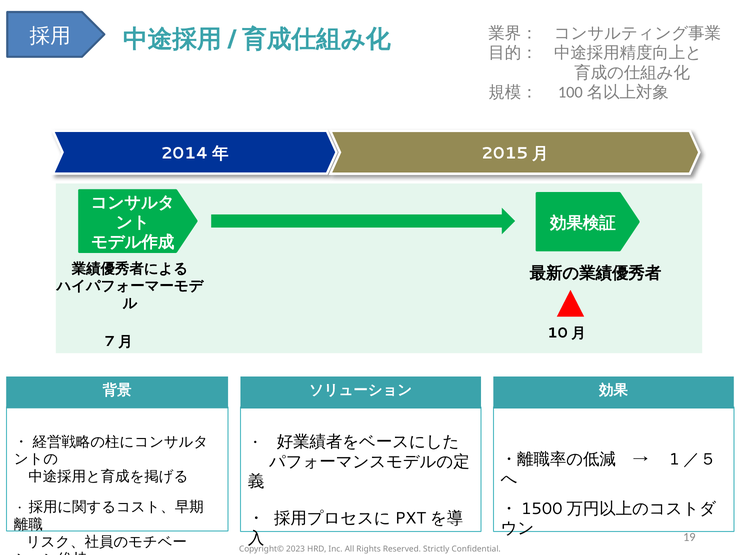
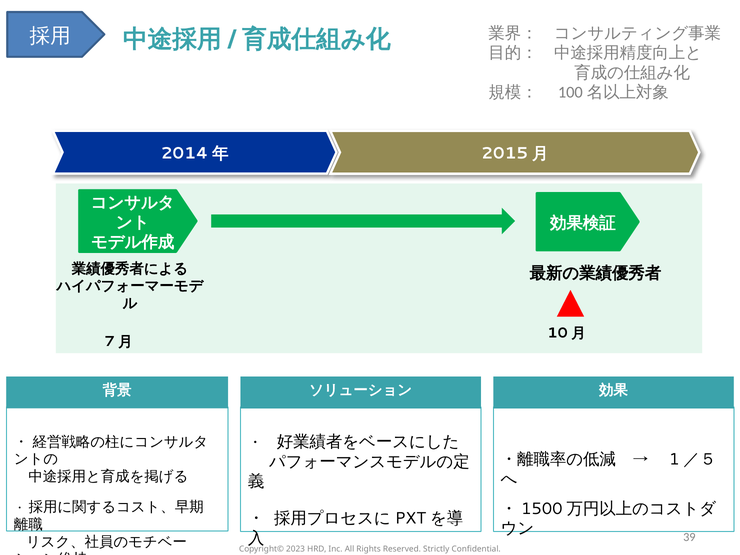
19: 19 -> 39
